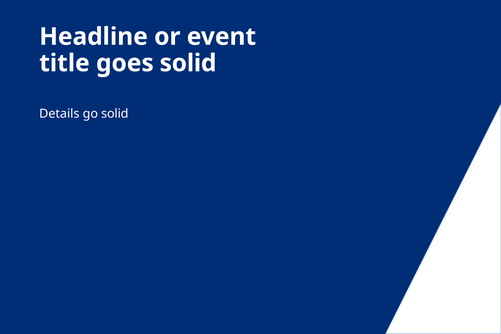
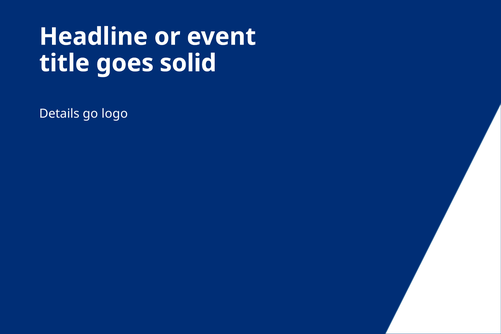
go solid: solid -> logo
